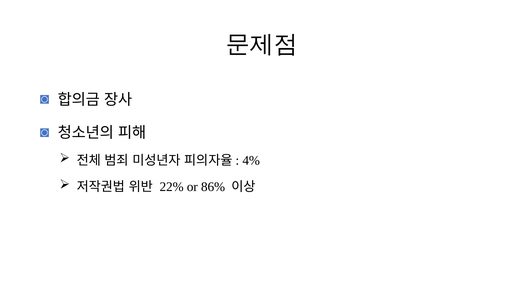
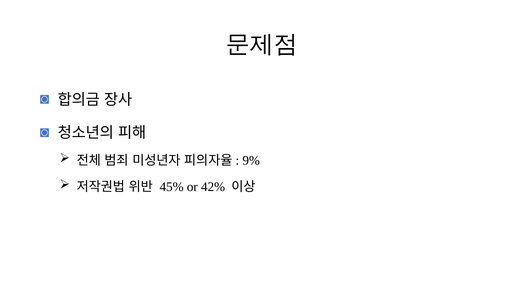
4%: 4% -> 9%
22%: 22% -> 45%
86%: 86% -> 42%
